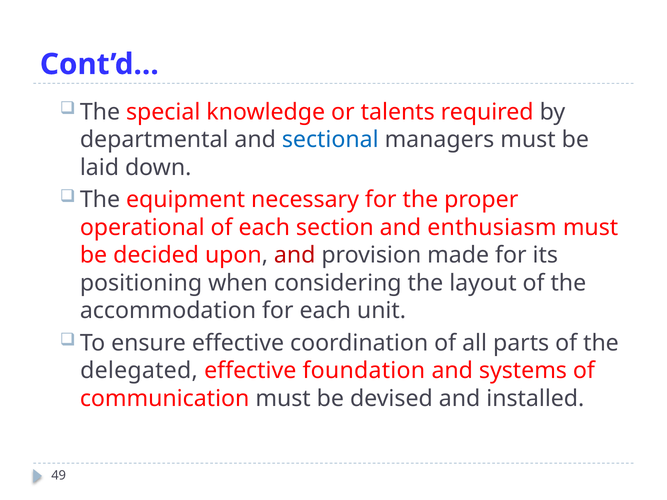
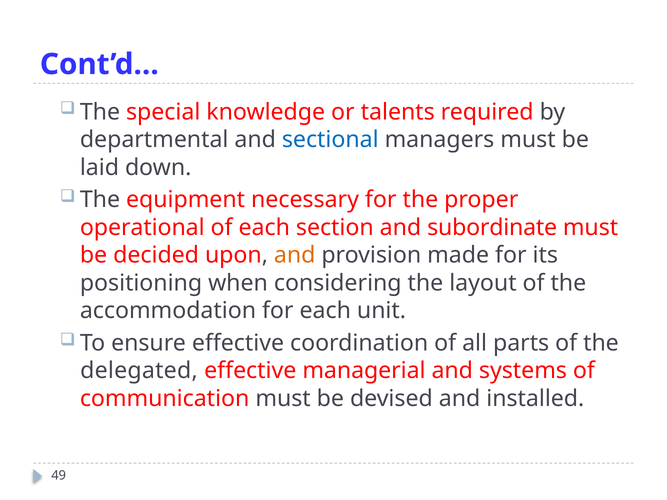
enthusiasm: enthusiasm -> subordinate
and at (295, 255) colour: red -> orange
foundation: foundation -> managerial
